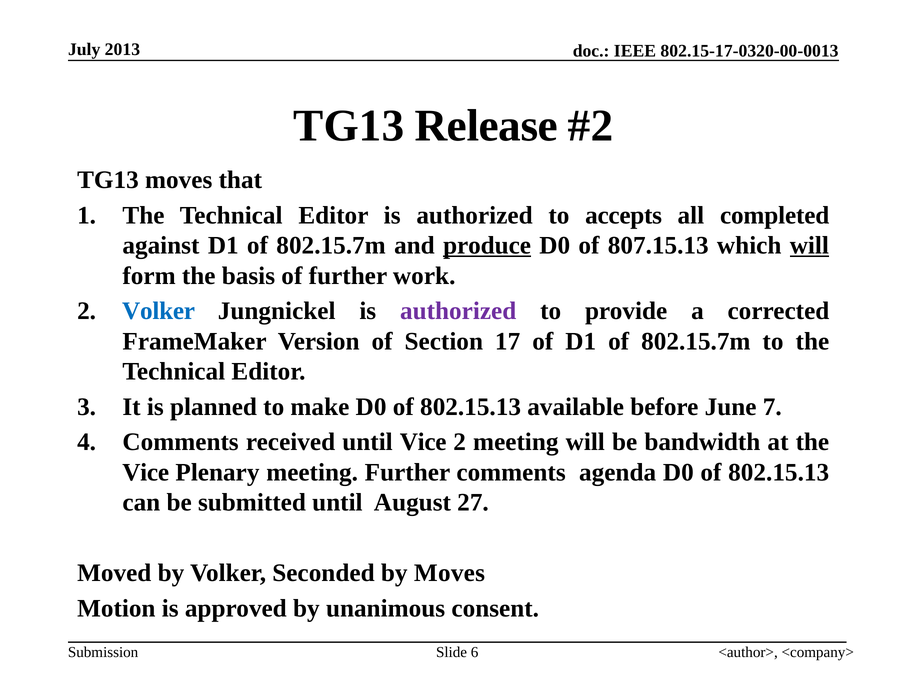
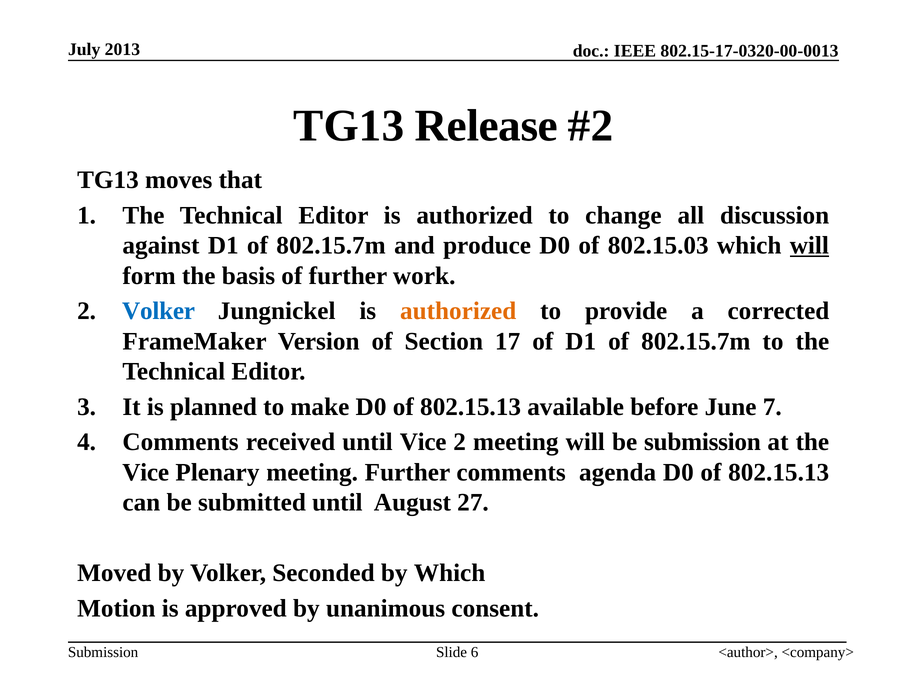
accepts: accepts -> change
completed: completed -> discussion
produce underline: present -> none
807.15.13: 807.15.13 -> 802.15.03
authorized at (458, 311) colour: purple -> orange
be bandwidth: bandwidth -> submission
by Moves: Moves -> Which
